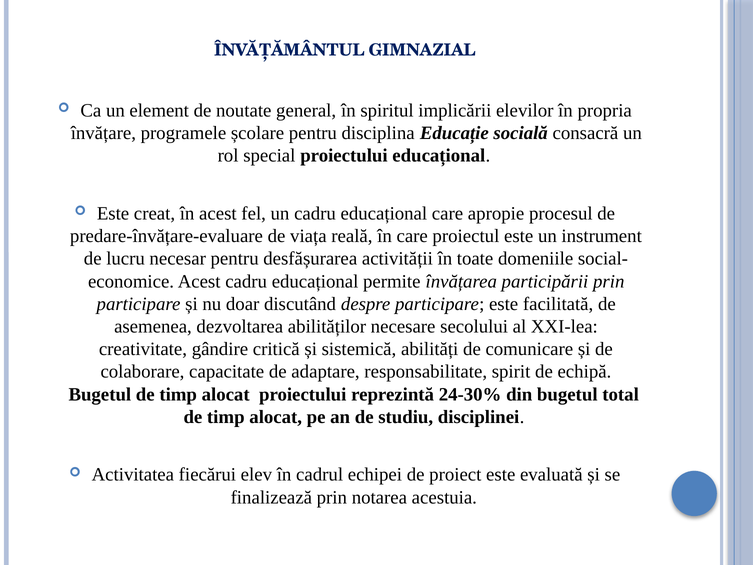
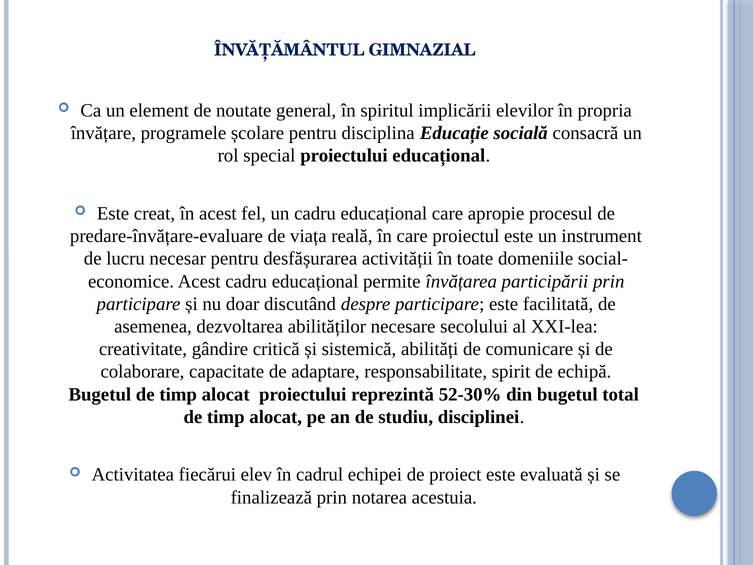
24-30%: 24-30% -> 52-30%
